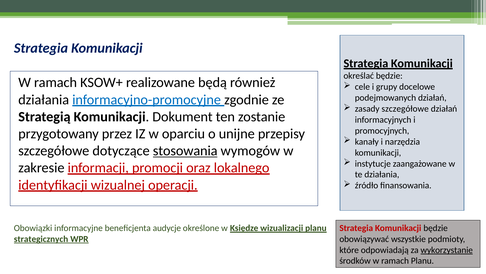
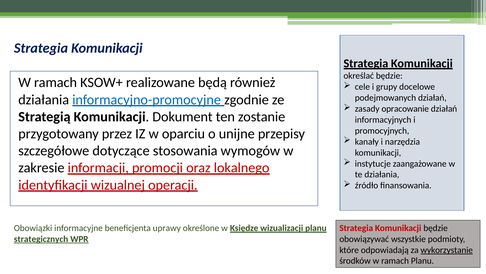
zasady szczegółowe: szczegółowe -> opracowanie
stosowania underline: present -> none
audycje: audycje -> uprawy
